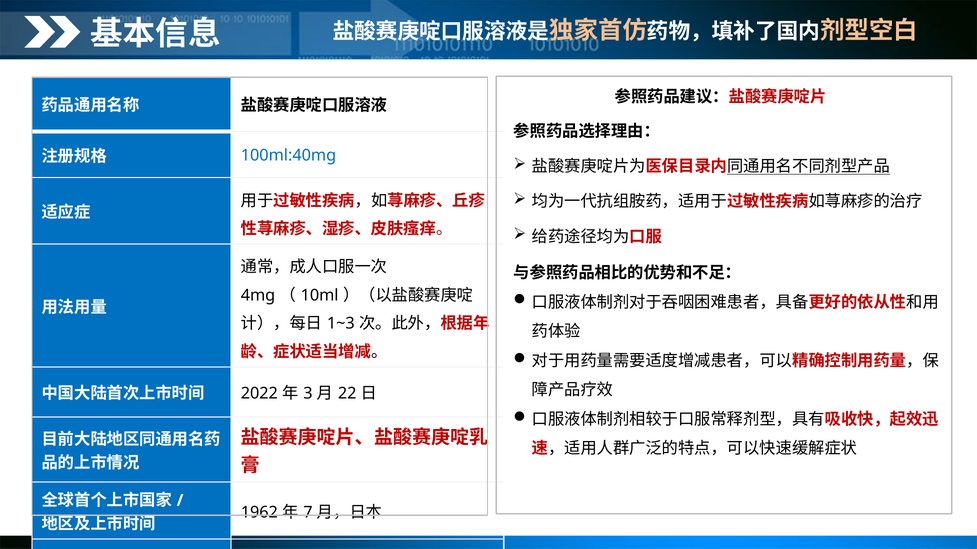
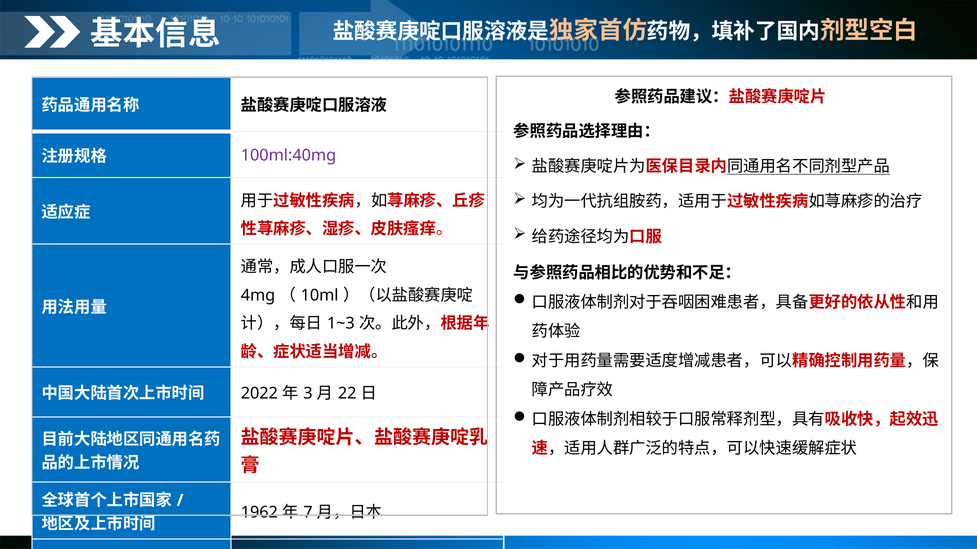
100ml:40mg colour: blue -> purple
